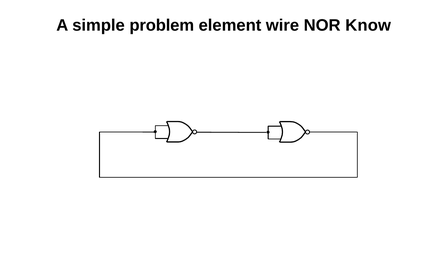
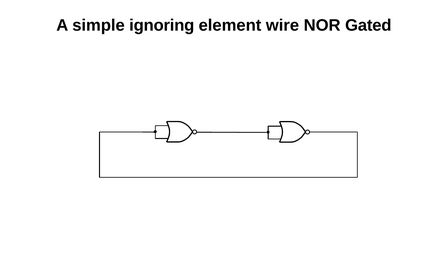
problem: problem -> ignoring
Know: Know -> Gated
